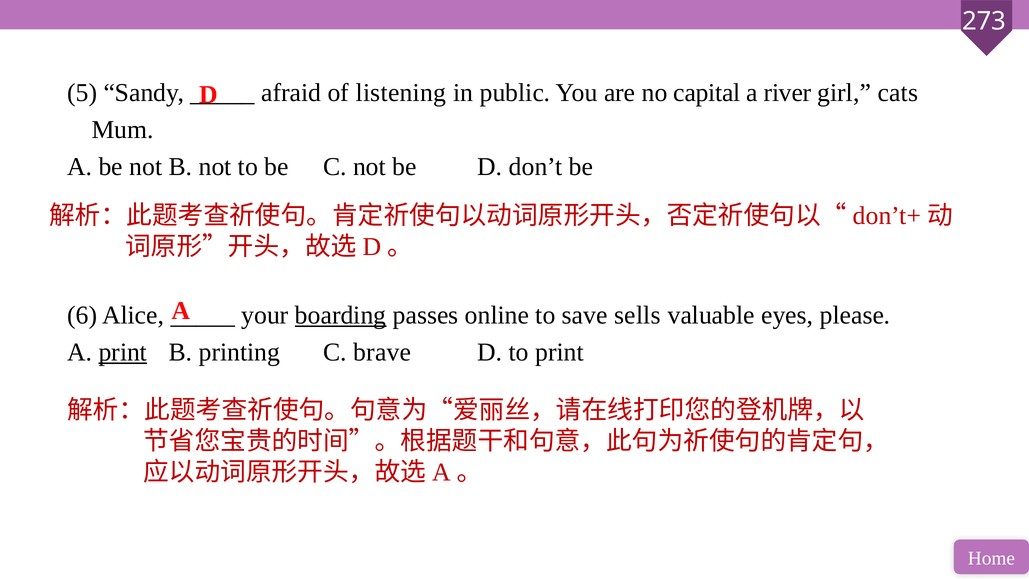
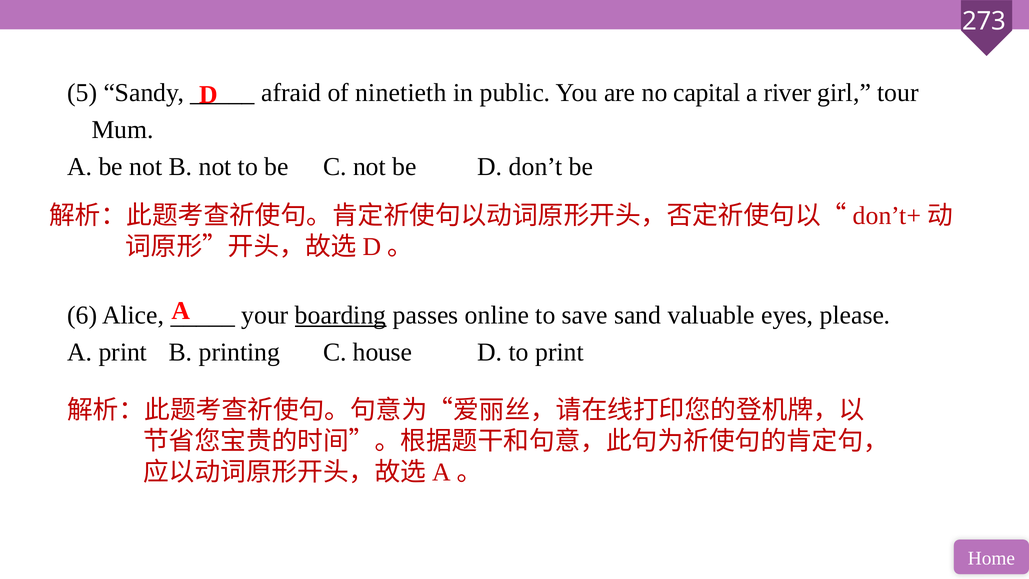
listening: listening -> ninetieth
cats: cats -> tour
sells: sells -> sand
print at (123, 352) underline: present -> none
brave: brave -> house
